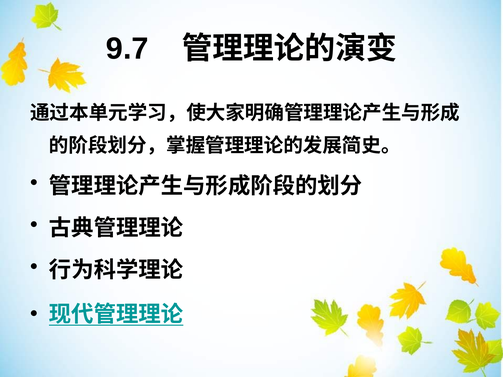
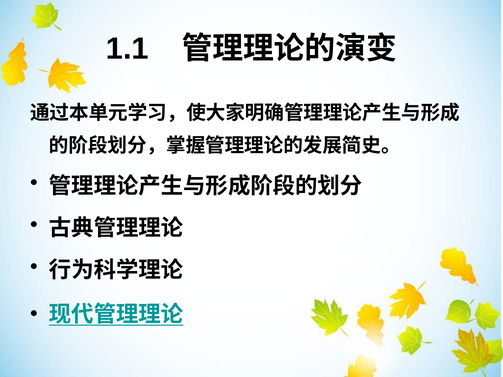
9.7: 9.7 -> 1.1
